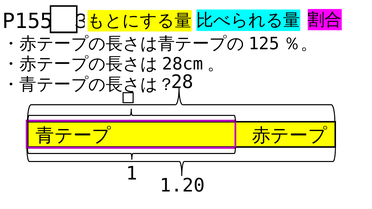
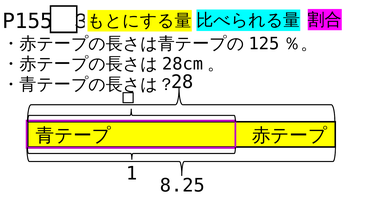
1.20: 1.20 -> 8.25
